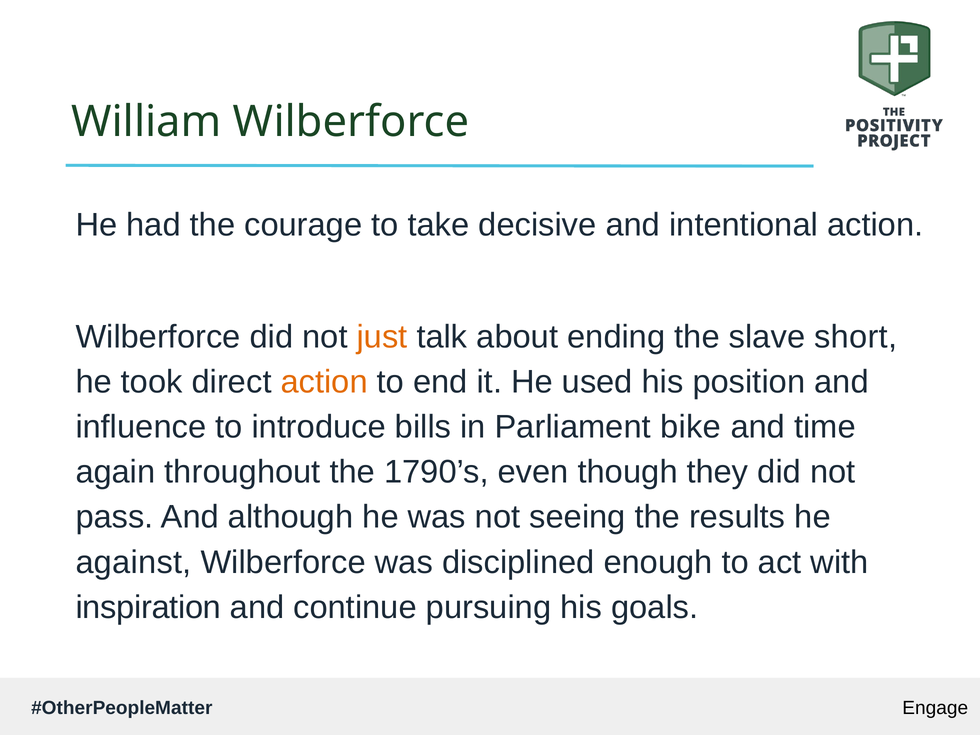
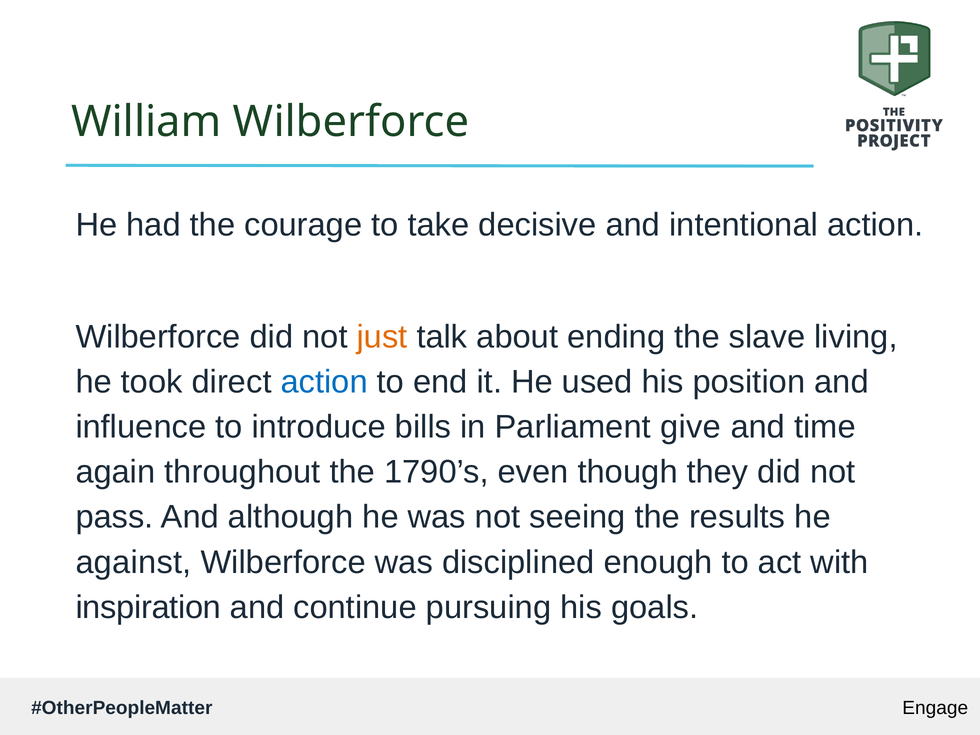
short: short -> living
action at (324, 382) colour: orange -> blue
bike: bike -> give
